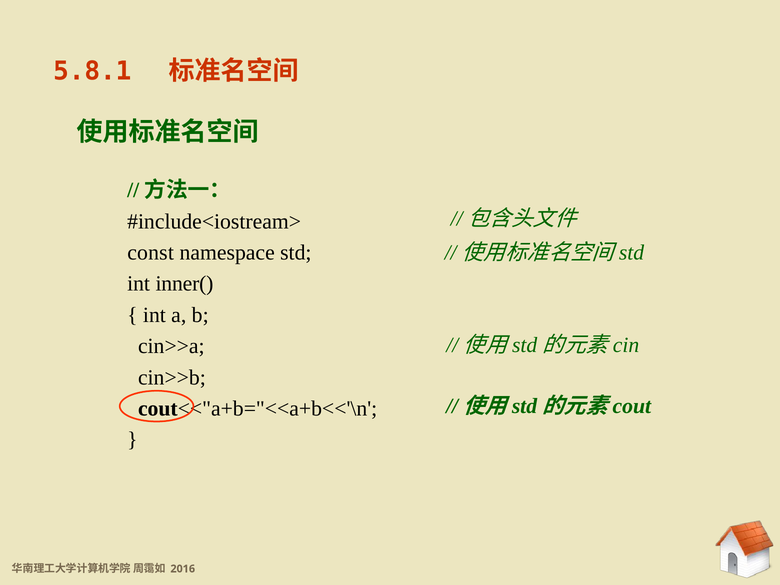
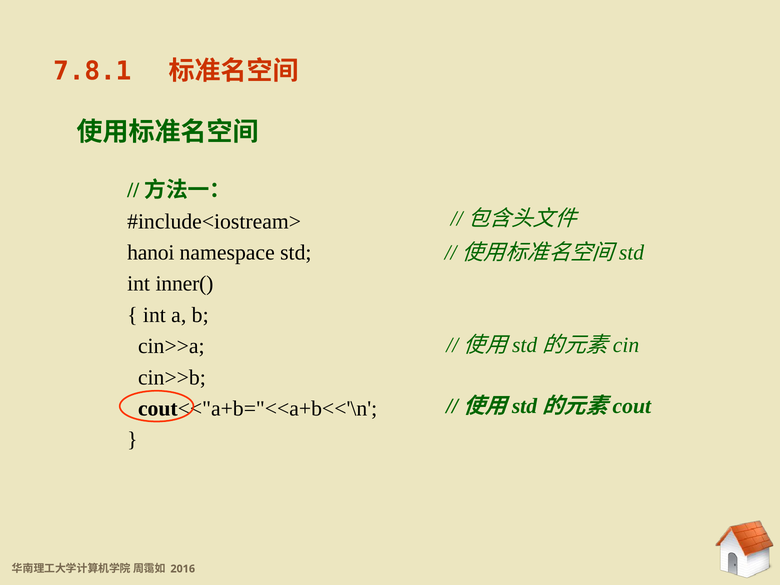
5.8.1: 5.8.1 -> 7.8.1
const: const -> hanoi
